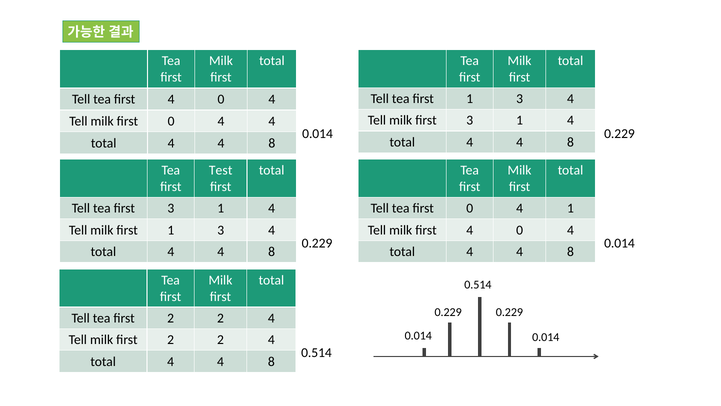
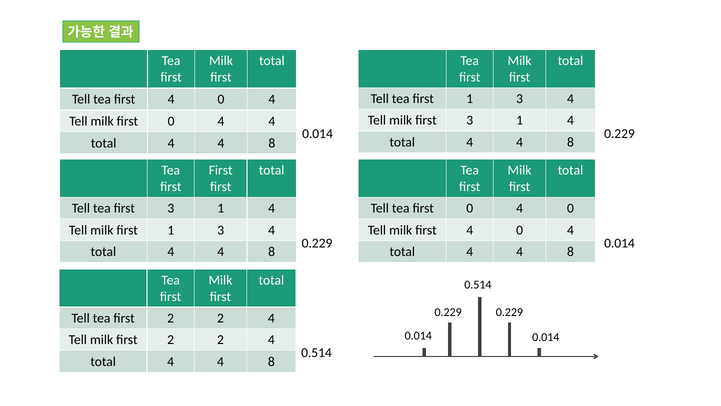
Test at (221, 170): Test -> First
0 4 1: 1 -> 0
